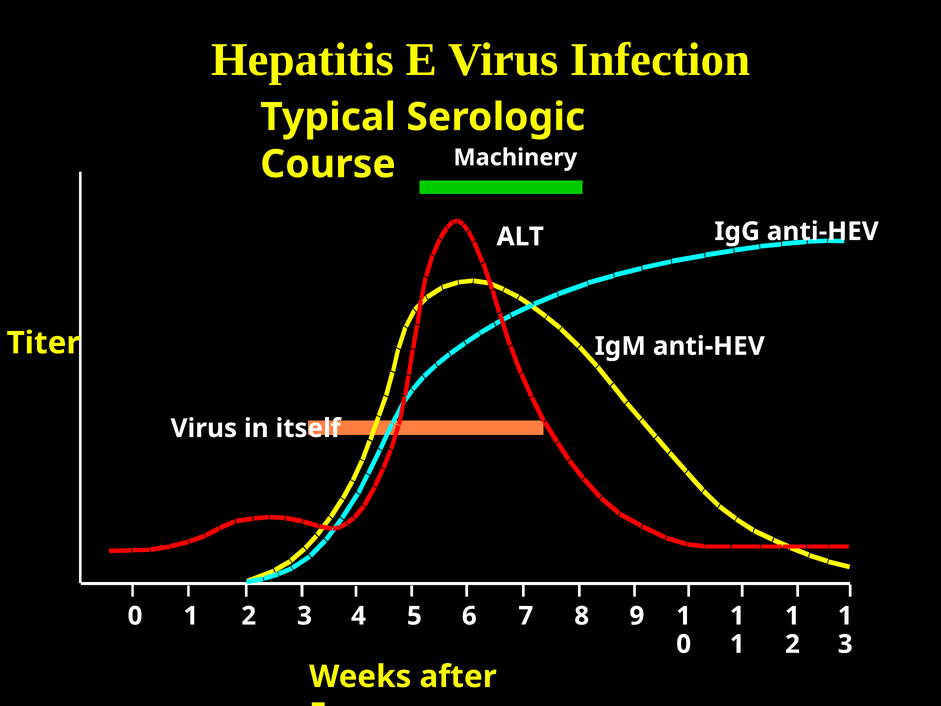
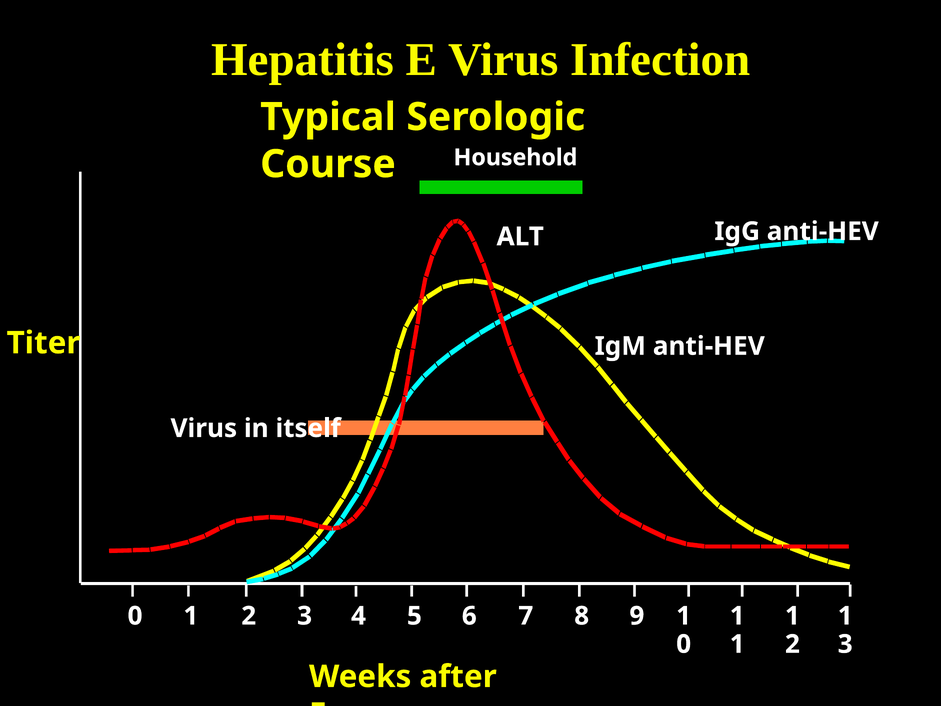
Machinery: Machinery -> Household
